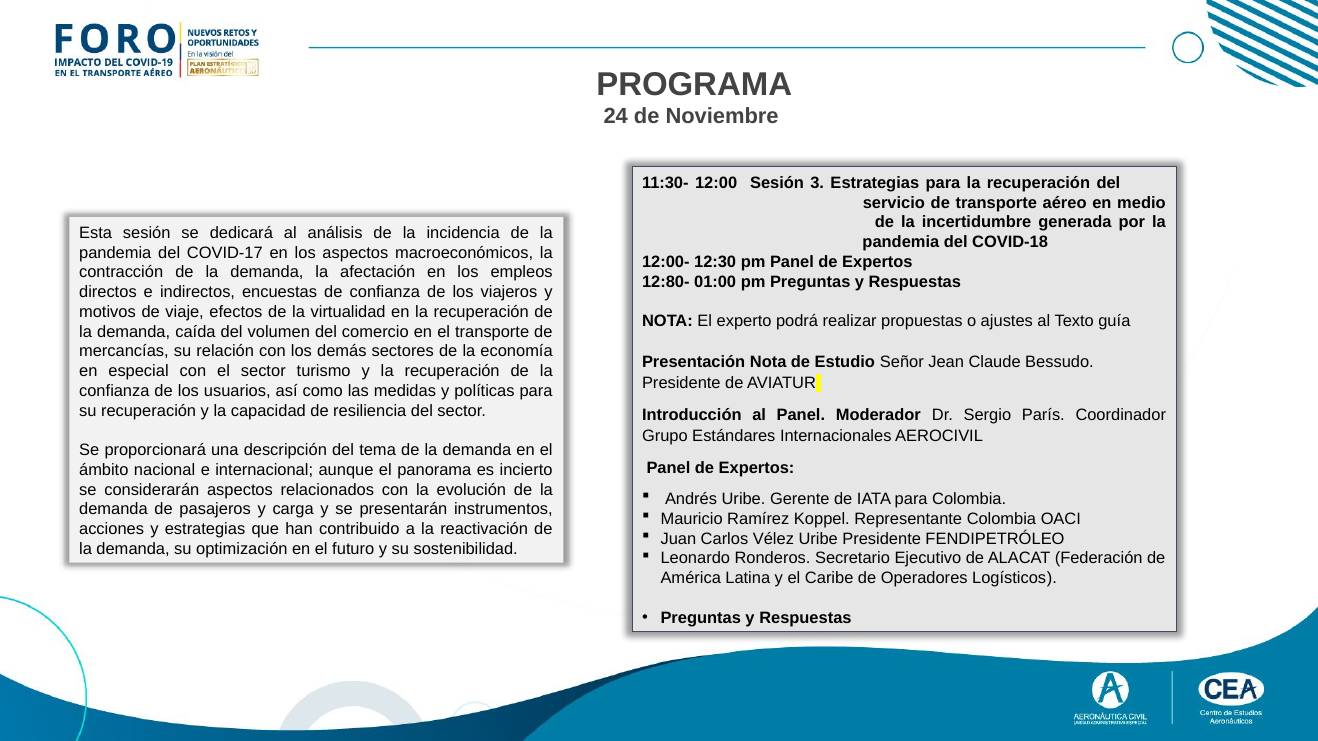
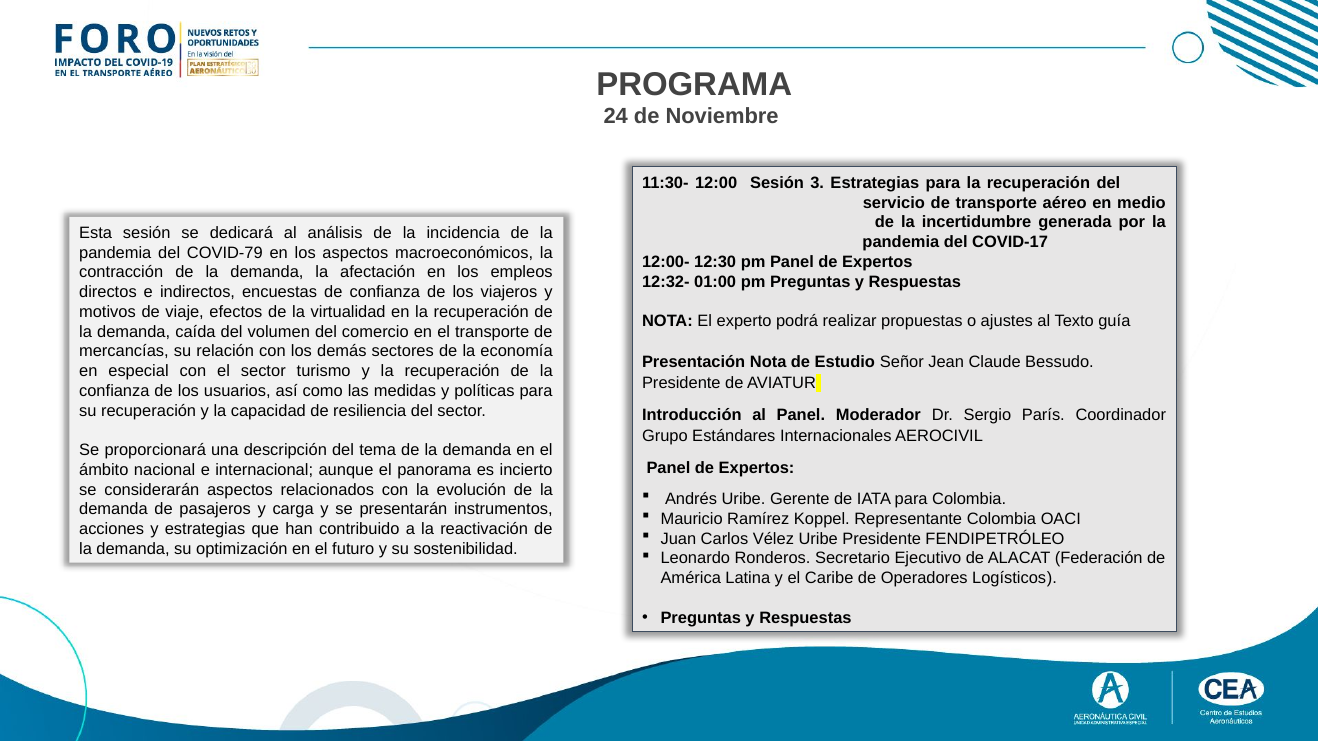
COVID-18: COVID-18 -> COVID-17
COVID-17: COVID-17 -> COVID-79
12:80-: 12:80- -> 12:32-
